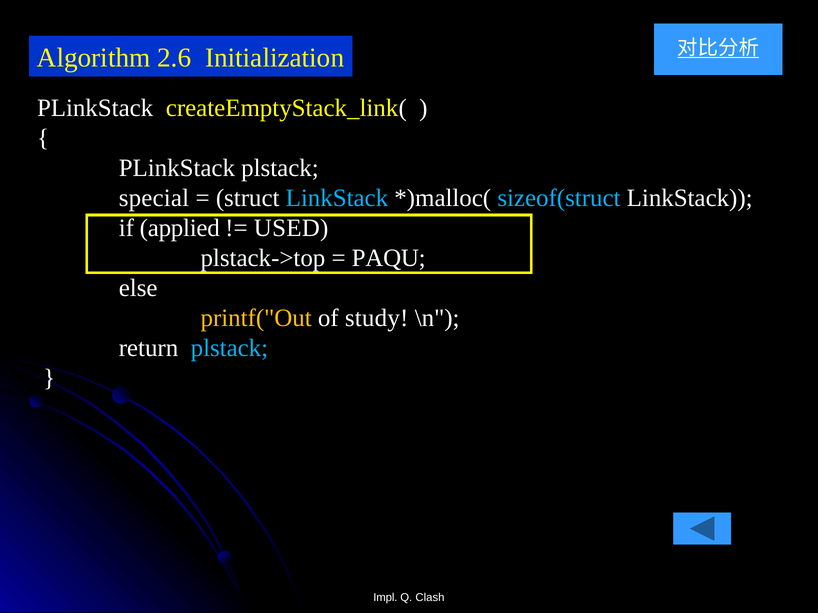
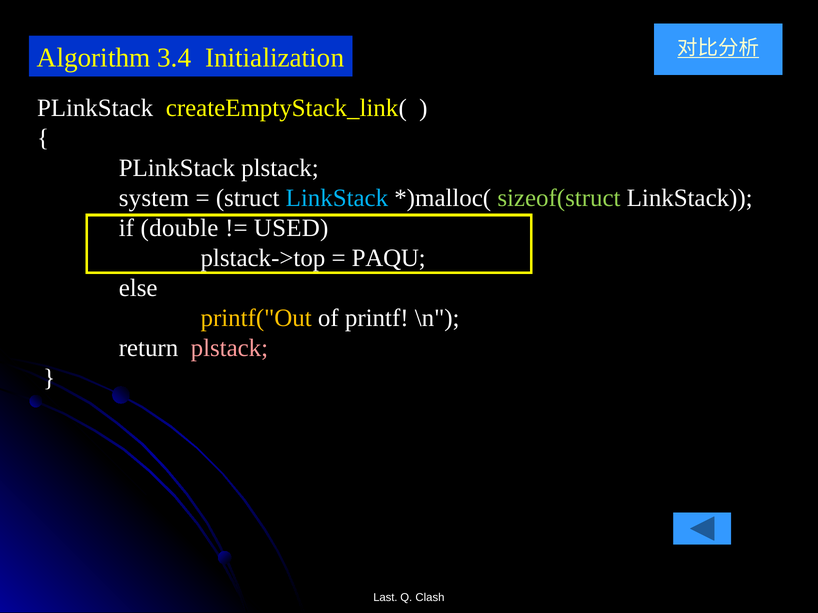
2.6: 2.6 -> 3.4
special: special -> system
sizeof(struct colour: light blue -> light green
applied: applied -> double
study: study -> printf
plstack at (229, 348) colour: light blue -> pink
Impl: Impl -> Last
